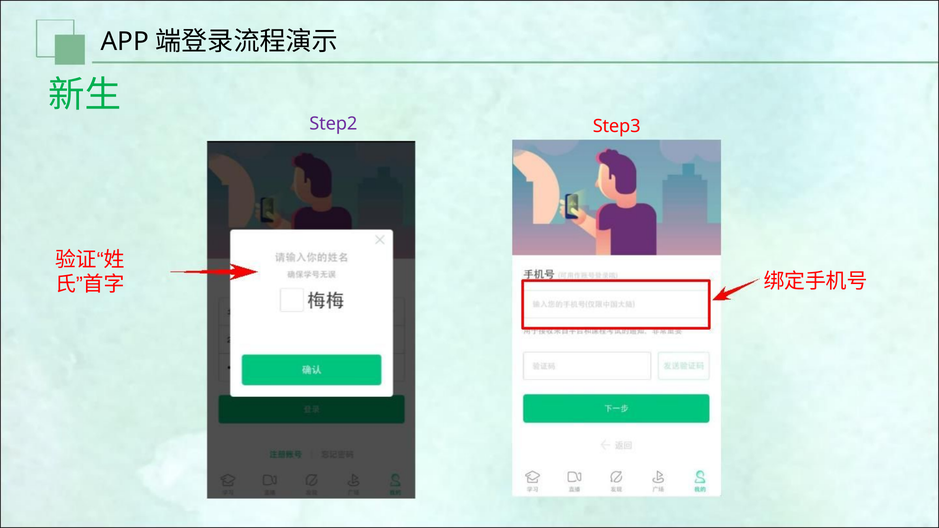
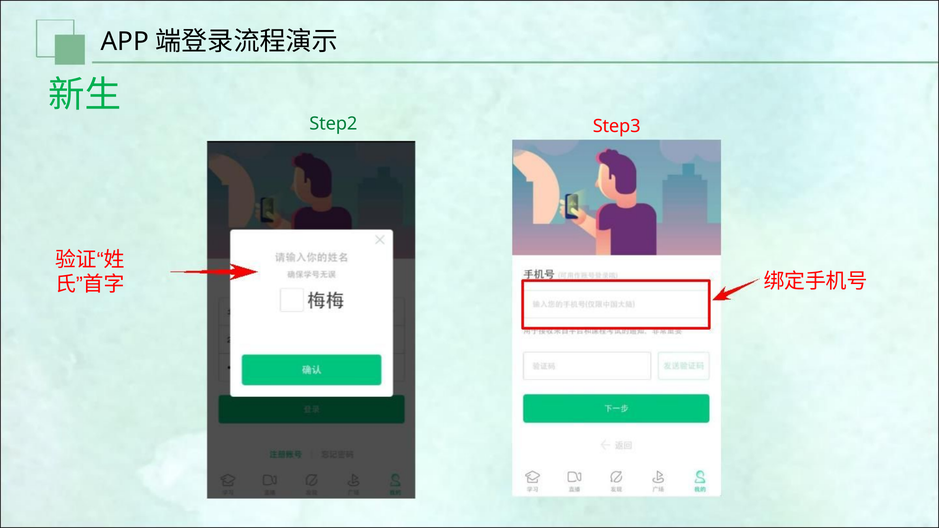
Step2 colour: purple -> green
